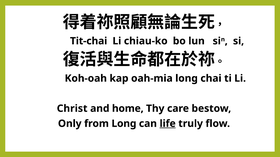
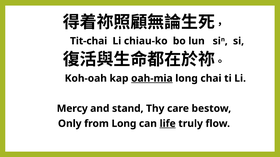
oah-mia underline: none -> present
Christ: Christ -> Mercy
home: home -> stand
